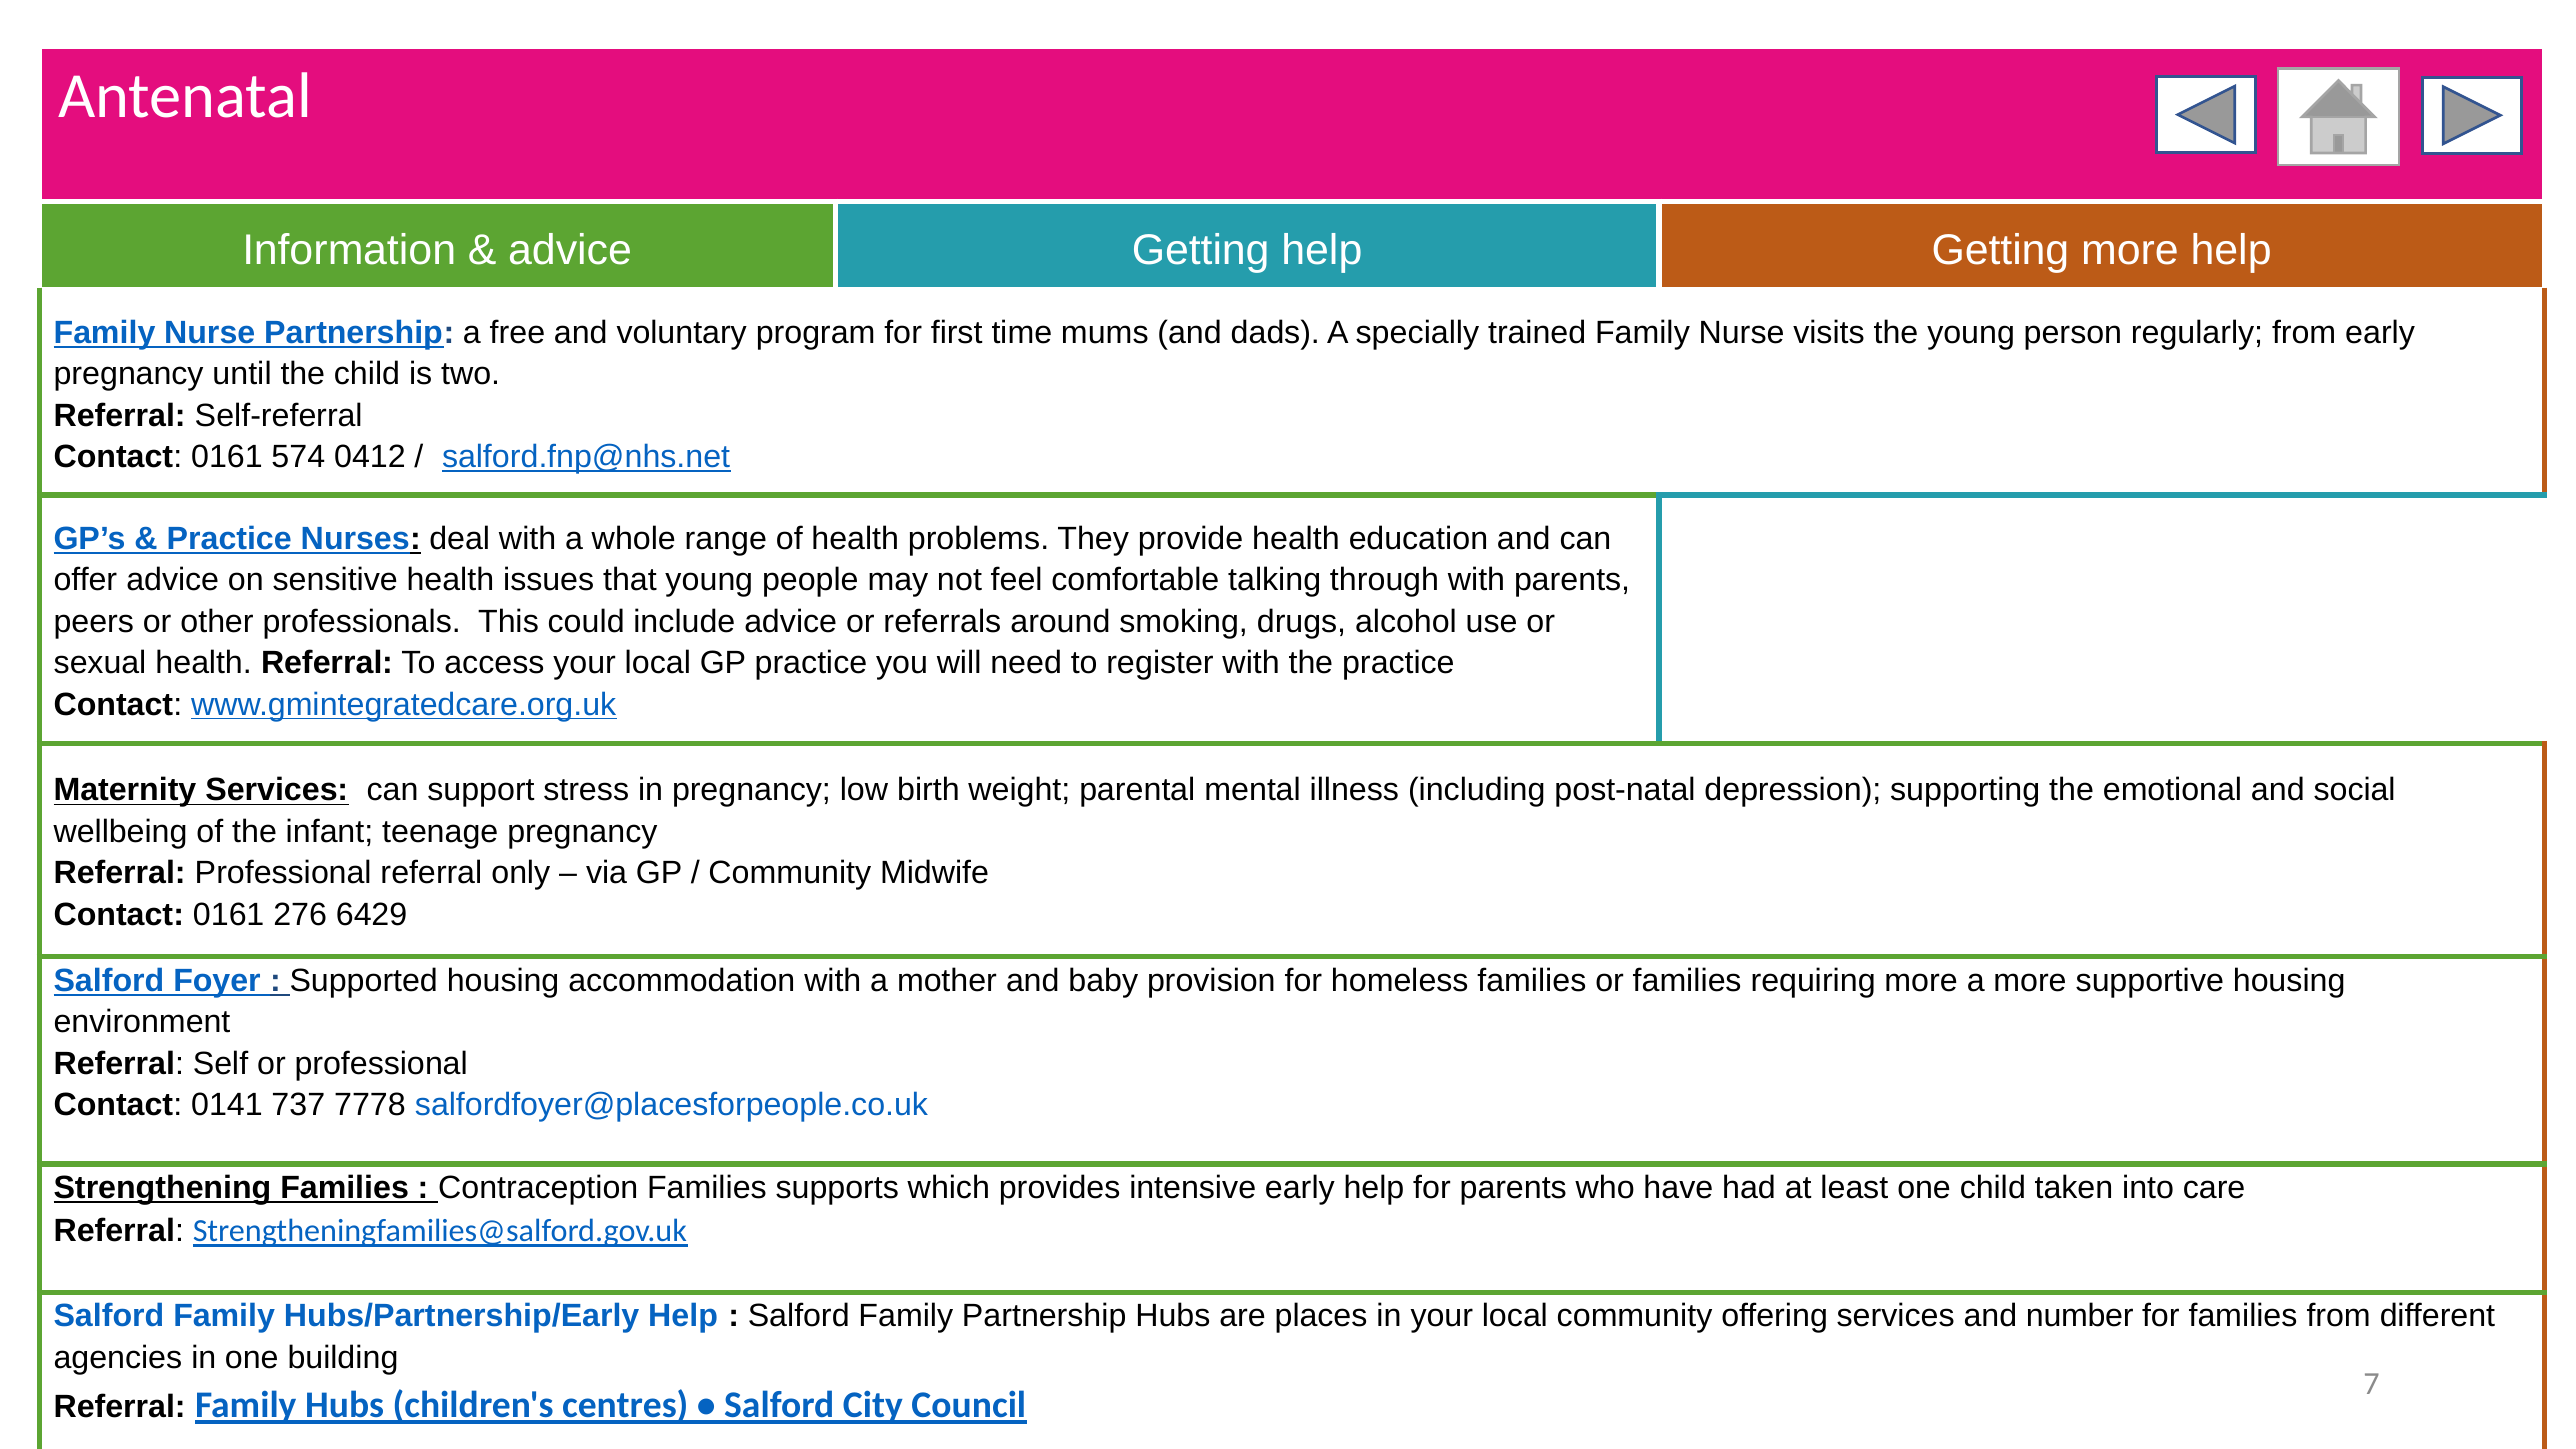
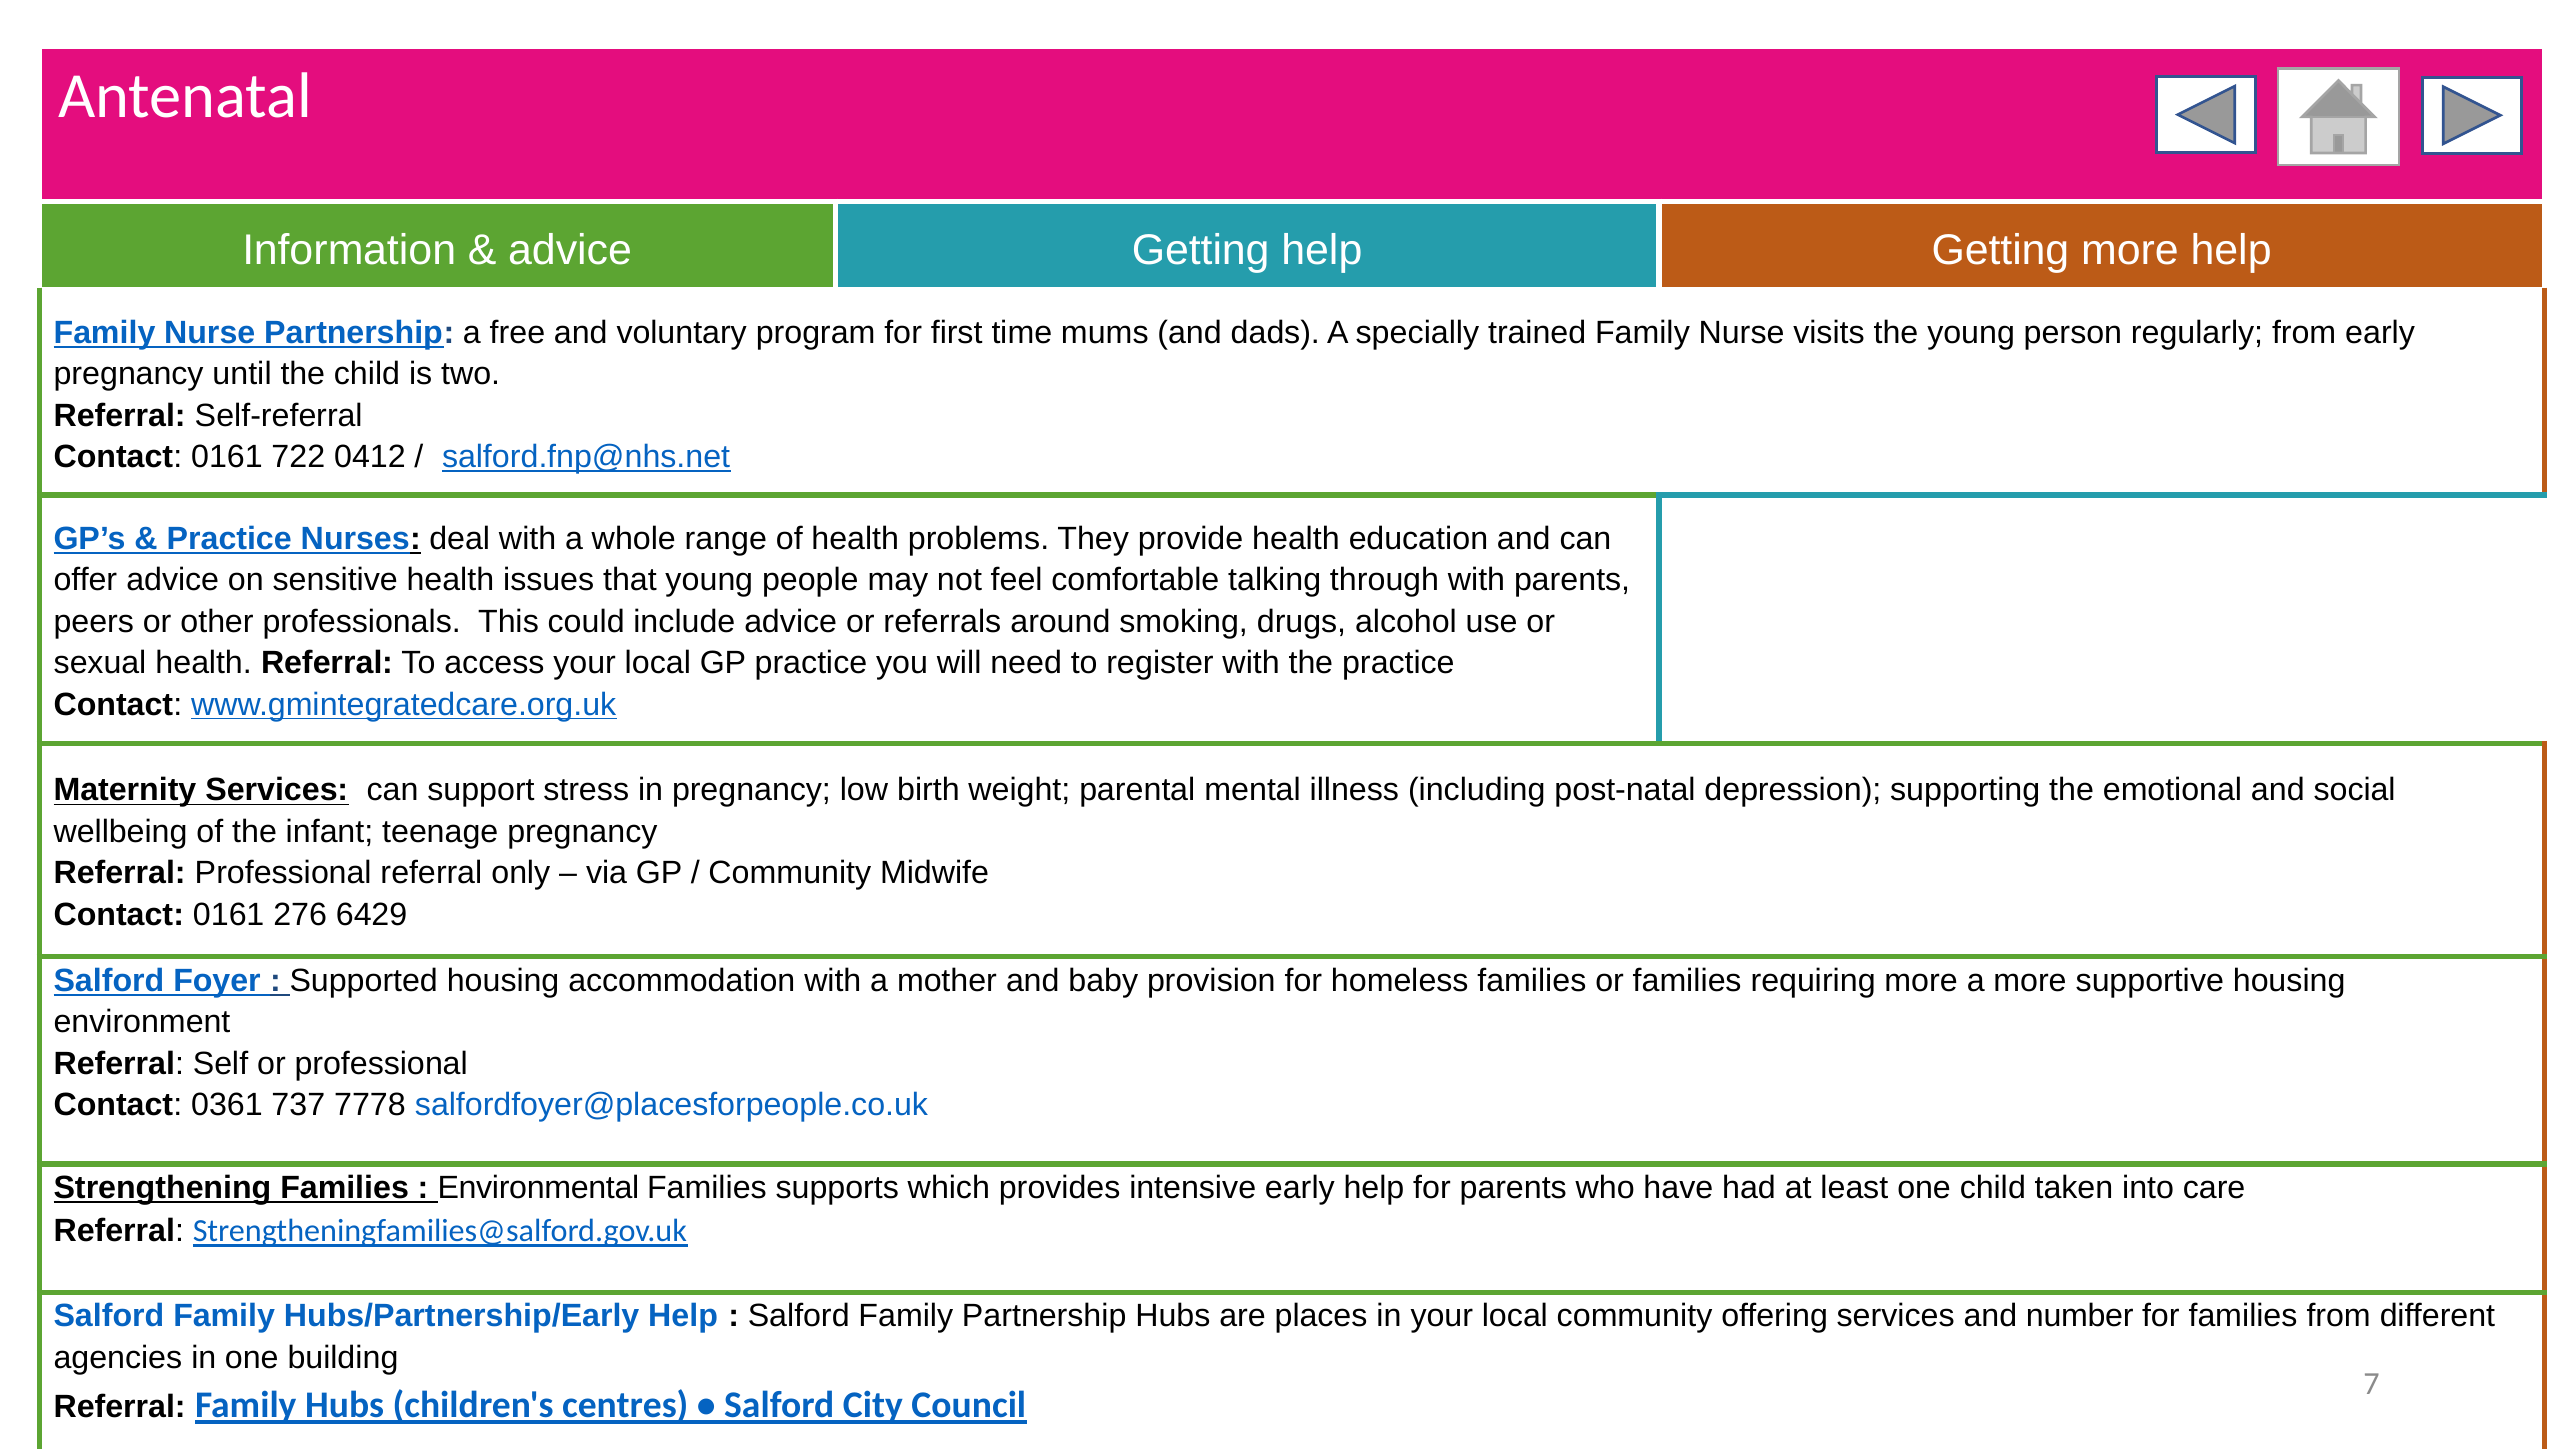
574: 574 -> 722
0141: 0141 -> 0361
Contraception: Contraception -> Environmental
